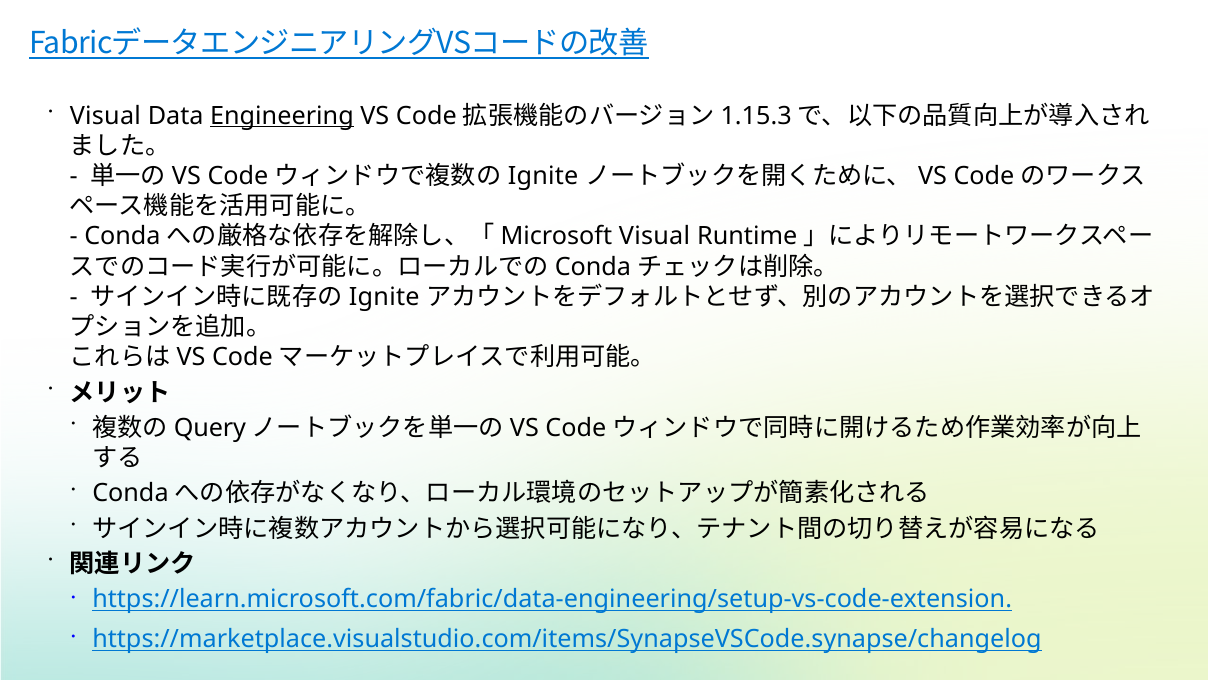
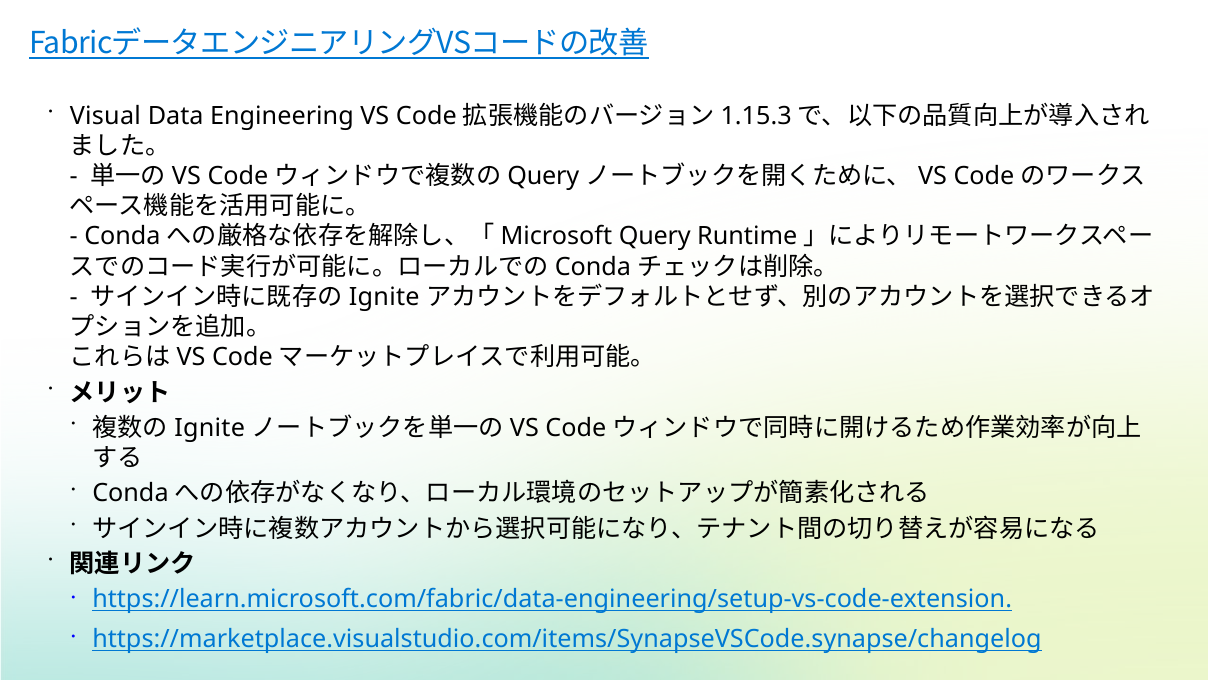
Engineering underline: present -> none
Ignite at (543, 176): Ignite -> Query
Visual at (655, 236): Visual -> Query
Query at (210, 428): Query -> Ignite
